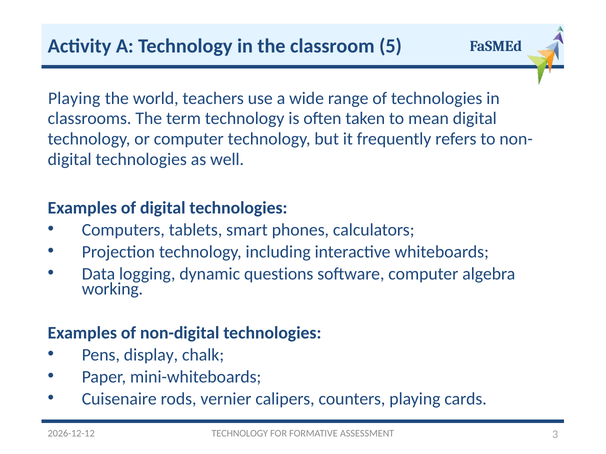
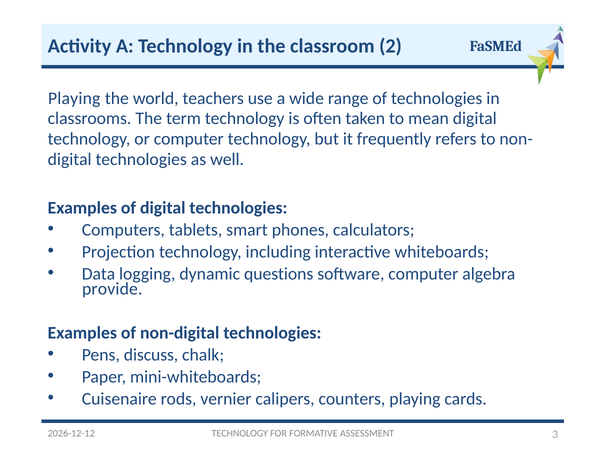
5: 5 -> 2
working: working -> provide
display: display -> discuss
